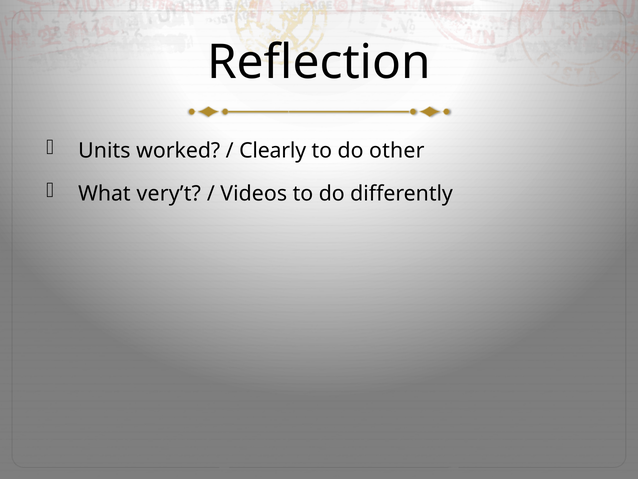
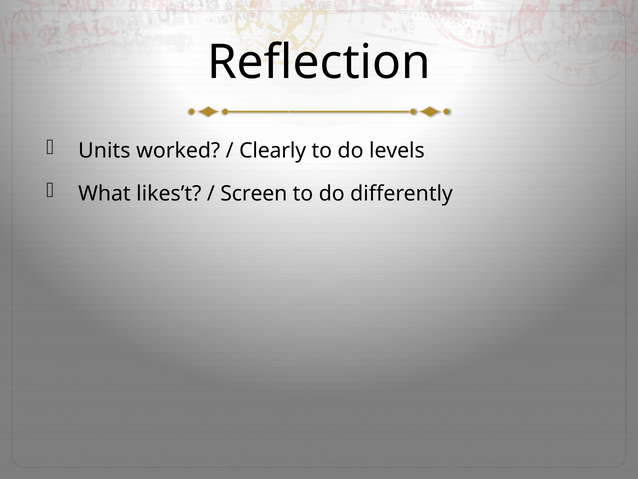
other: other -> levels
very’t: very’t -> likes’t
Videos: Videos -> Screen
